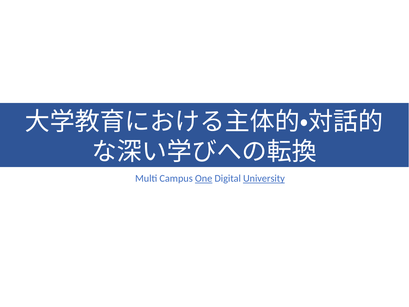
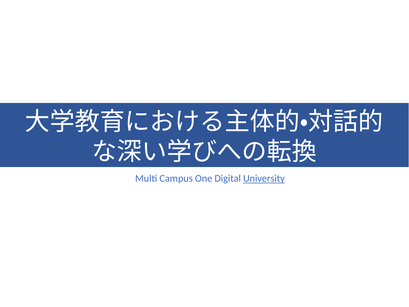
One underline: present -> none
